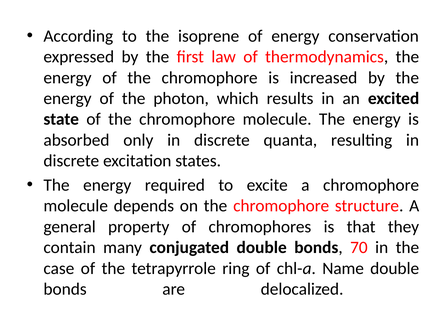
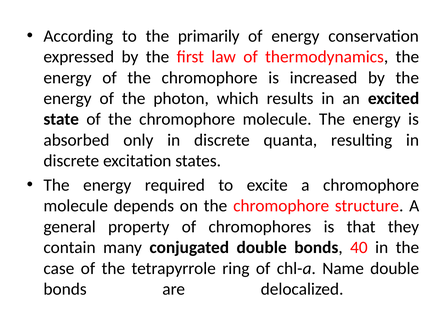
isoprene: isoprene -> primarily
70: 70 -> 40
